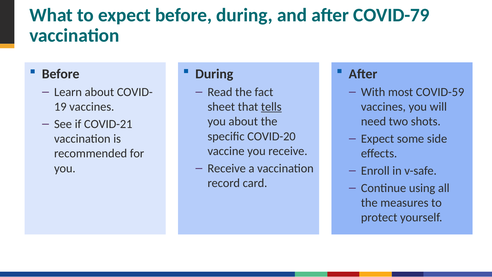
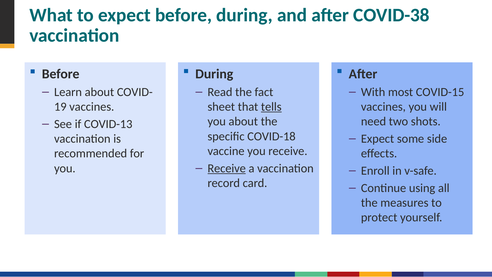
COVID-79: COVID-79 -> COVID-38
COVID-59: COVID-59 -> COVID-15
COVID-21: COVID-21 -> COVID-13
COVID-20: COVID-20 -> COVID-18
Receive at (227, 168) underline: none -> present
